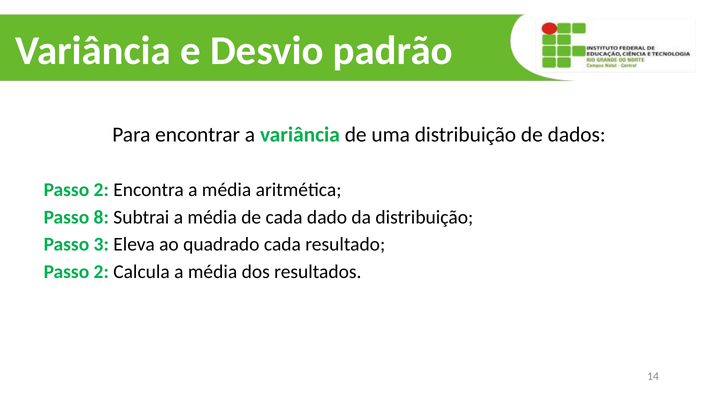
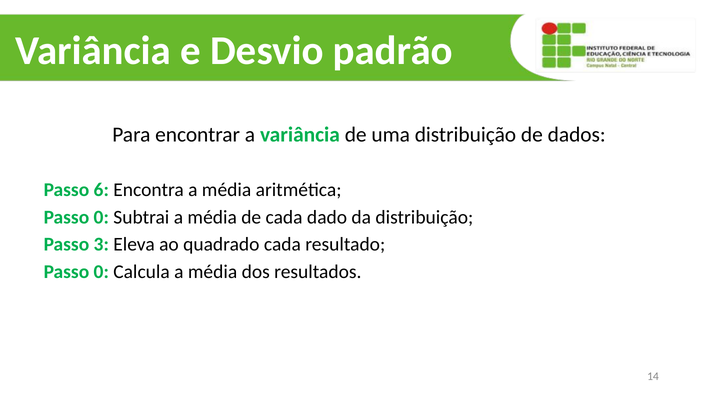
2 at (101, 190): 2 -> 6
8 at (101, 217): 8 -> 0
2 at (101, 272): 2 -> 0
